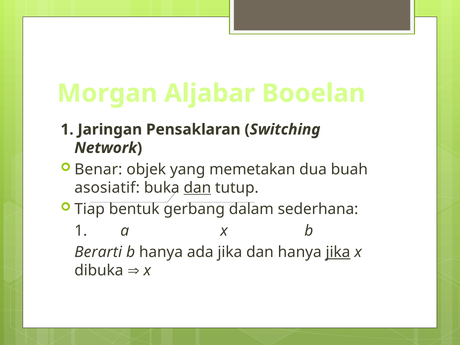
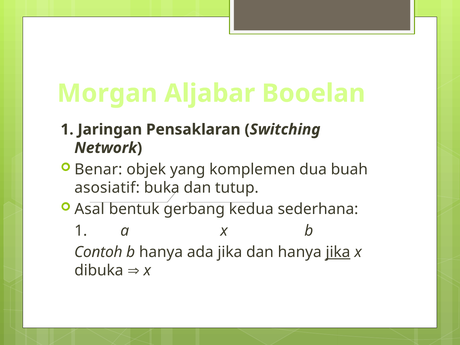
memetakan: memetakan -> komplemen
dan at (197, 188) underline: present -> none
Tiap: Tiap -> Asal
dalam: dalam -> kedua
Berarti: Berarti -> Contoh
